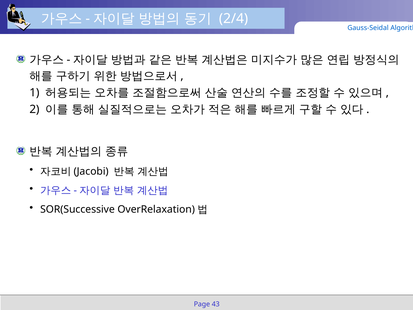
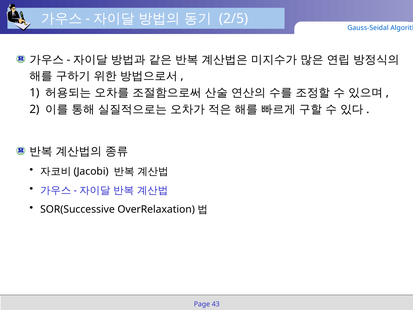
2/4: 2/4 -> 2/5
